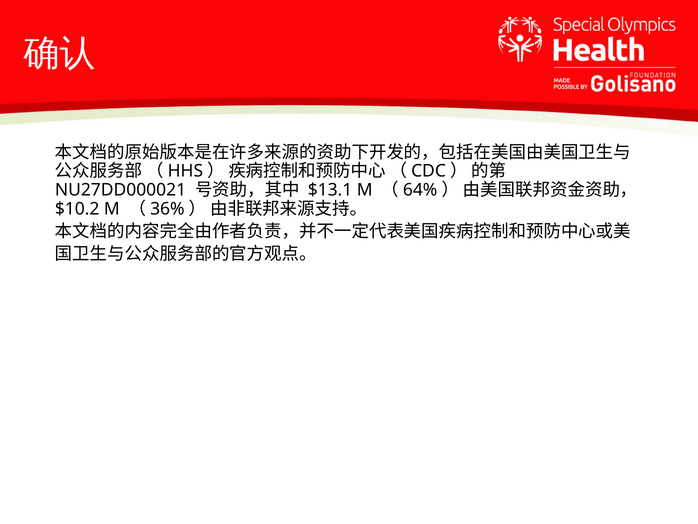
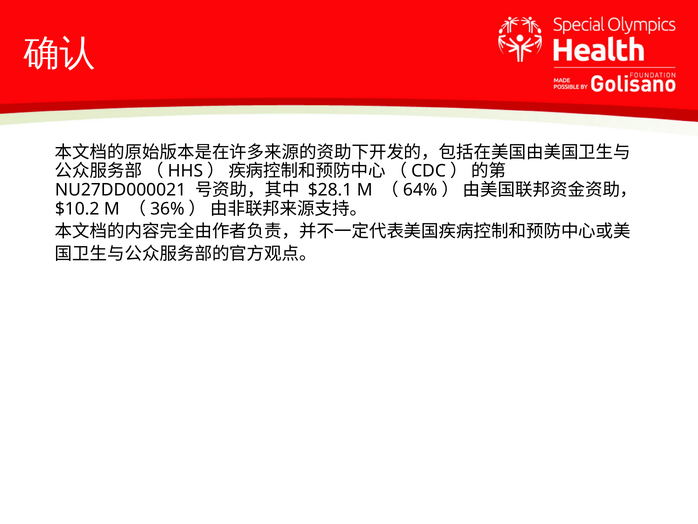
$13.1: $13.1 -> $28.1
